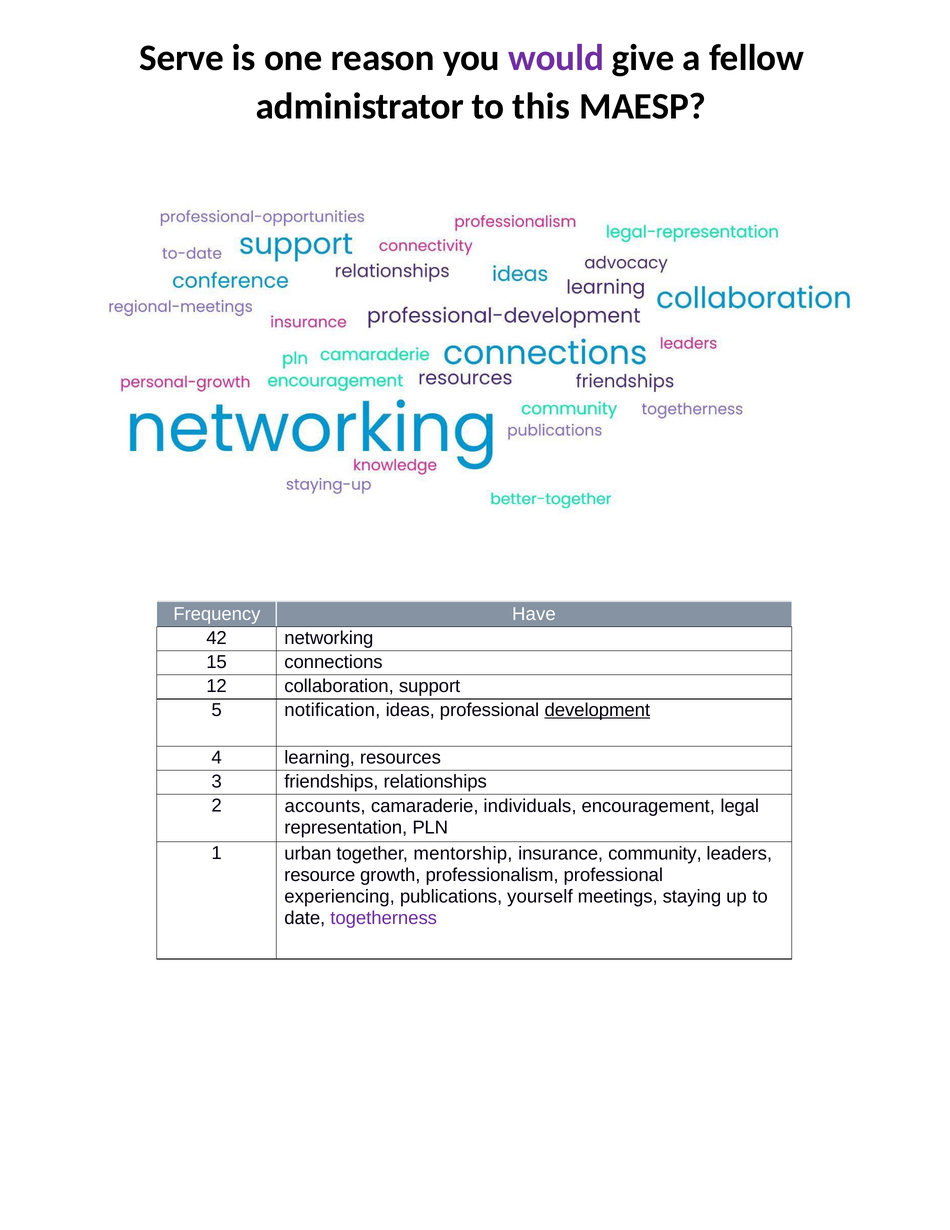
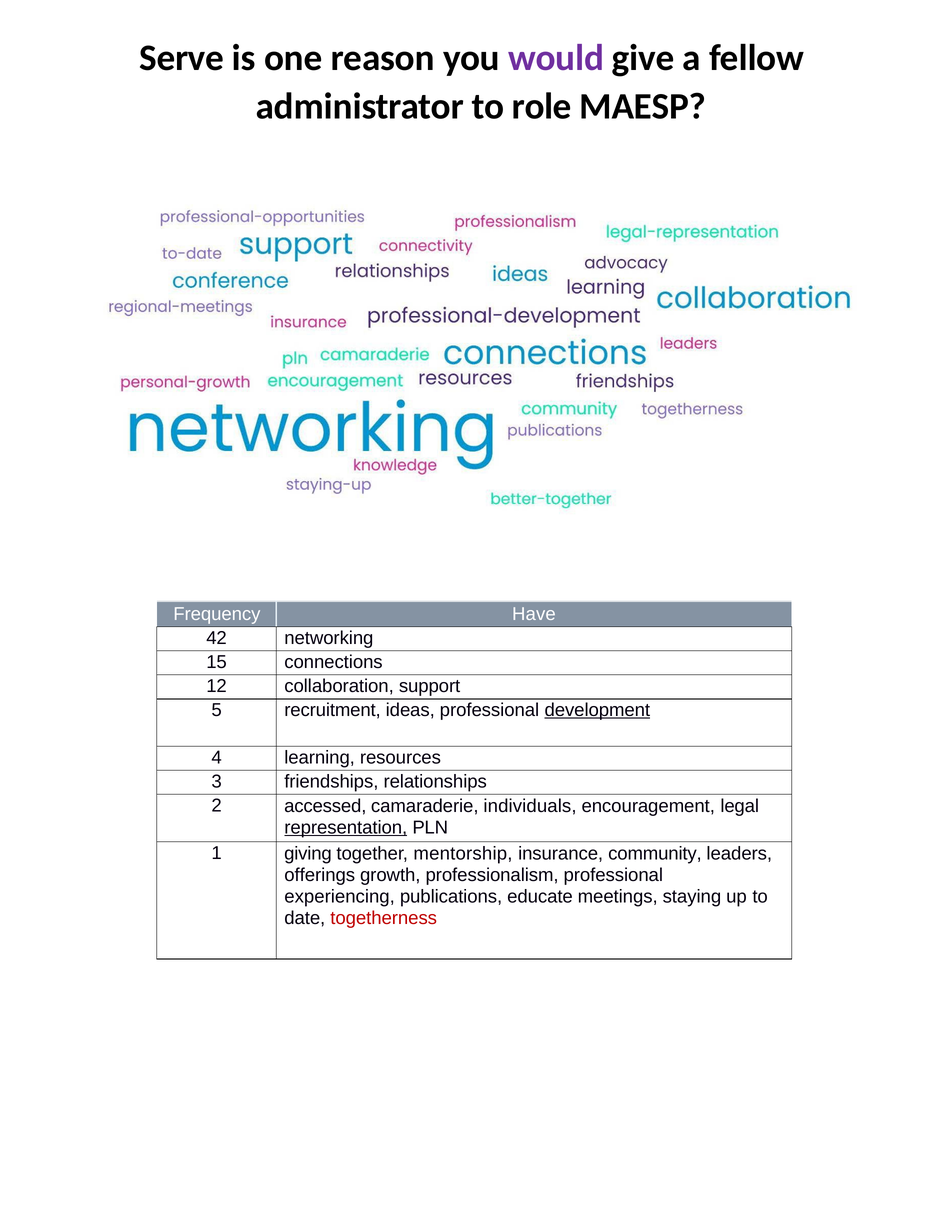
this: this -> role
notification: notification -> recruitment
accounts: accounts -> accessed
representation underline: none -> present
urban: urban -> giving
resource: resource -> offerings
yourself: yourself -> educate
togetherness colour: purple -> red
